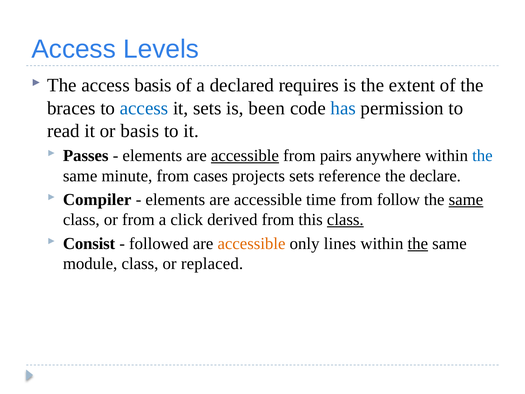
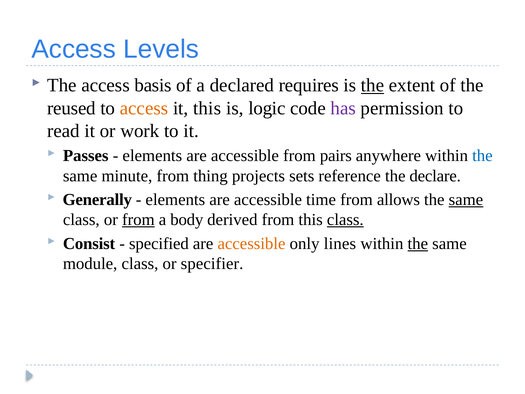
the at (373, 85) underline: none -> present
braces: braces -> reused
access at (144, 108) colour: blue -> orange
it sets: sets -> this
been: been -> logic
has colour: blue -> purple
or basis: basis -> work
accessible at (245, 156) underline: present -> none
cases: cases -> thing
Compiler: Compiler -> Generally
follow: follow -> allows
from at (138, 220) underline: none -> present
click: click -> body
followed: followed -> specified
replaced: replaced -> specifier
